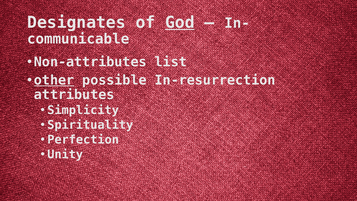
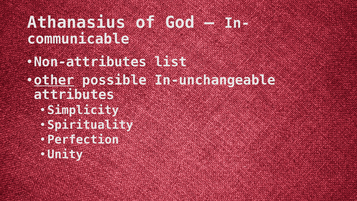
Designates: Designates -> Athanasius
God underline: present -> none
In-resurrection: In-resurrection -> In-unchangeable
